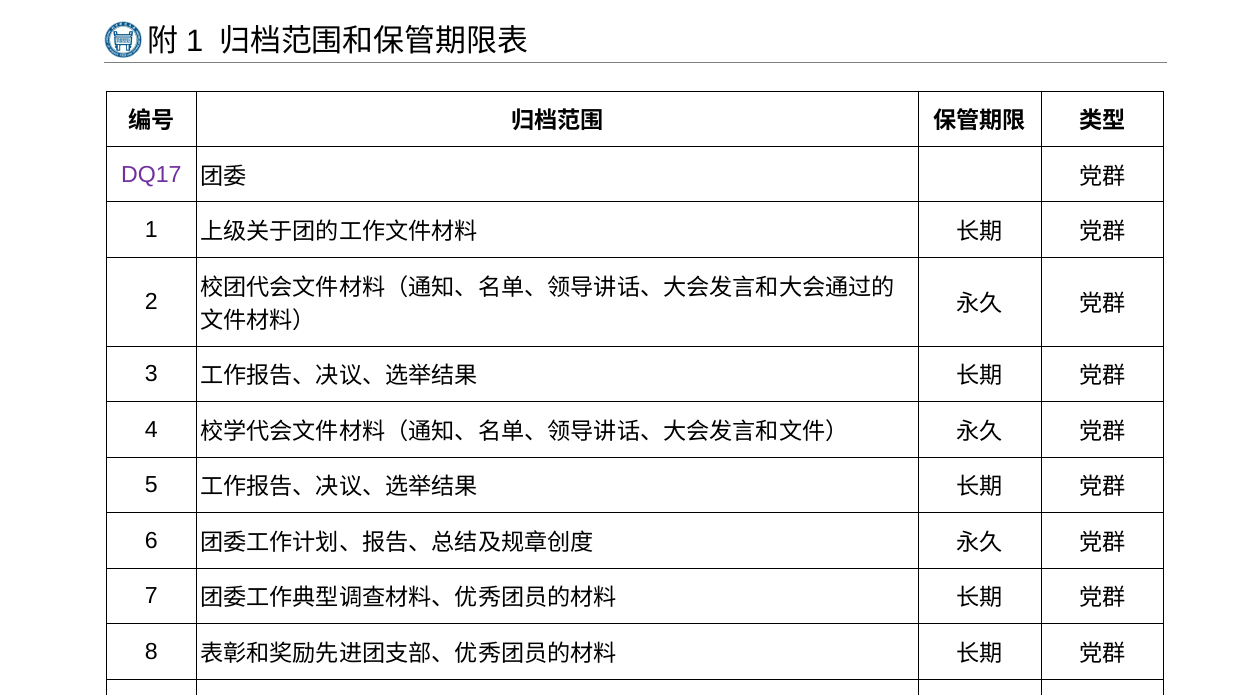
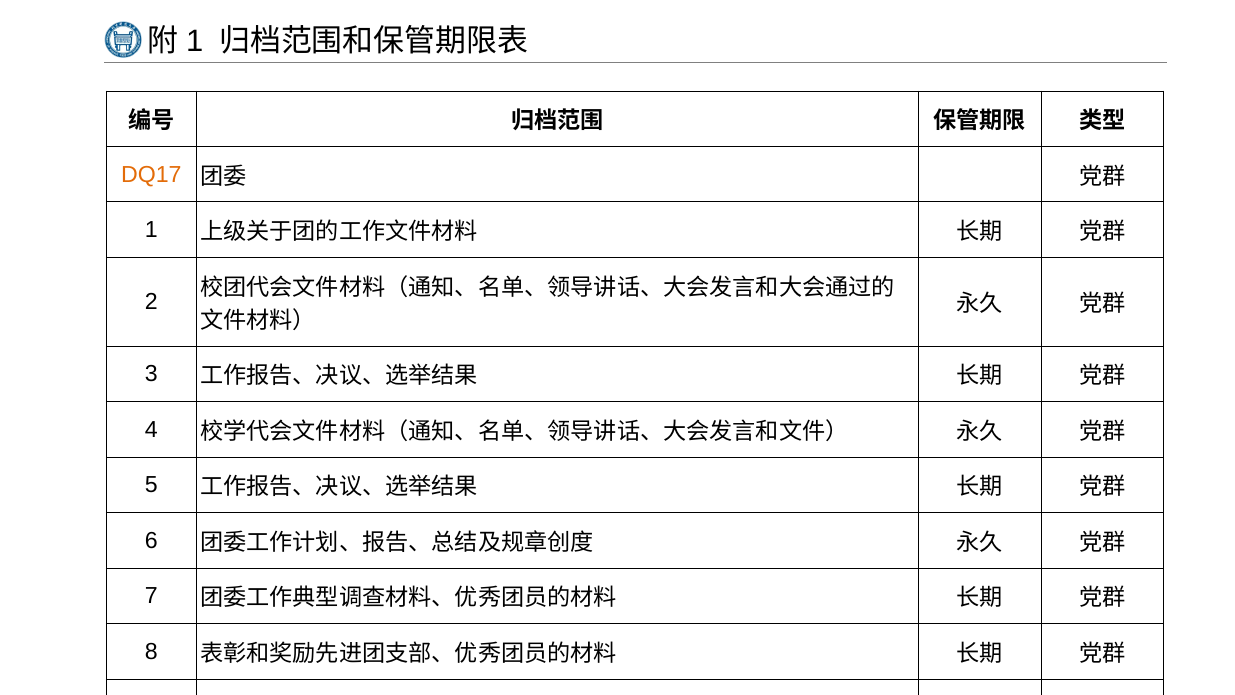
DQ17 colour: purple -> orange
